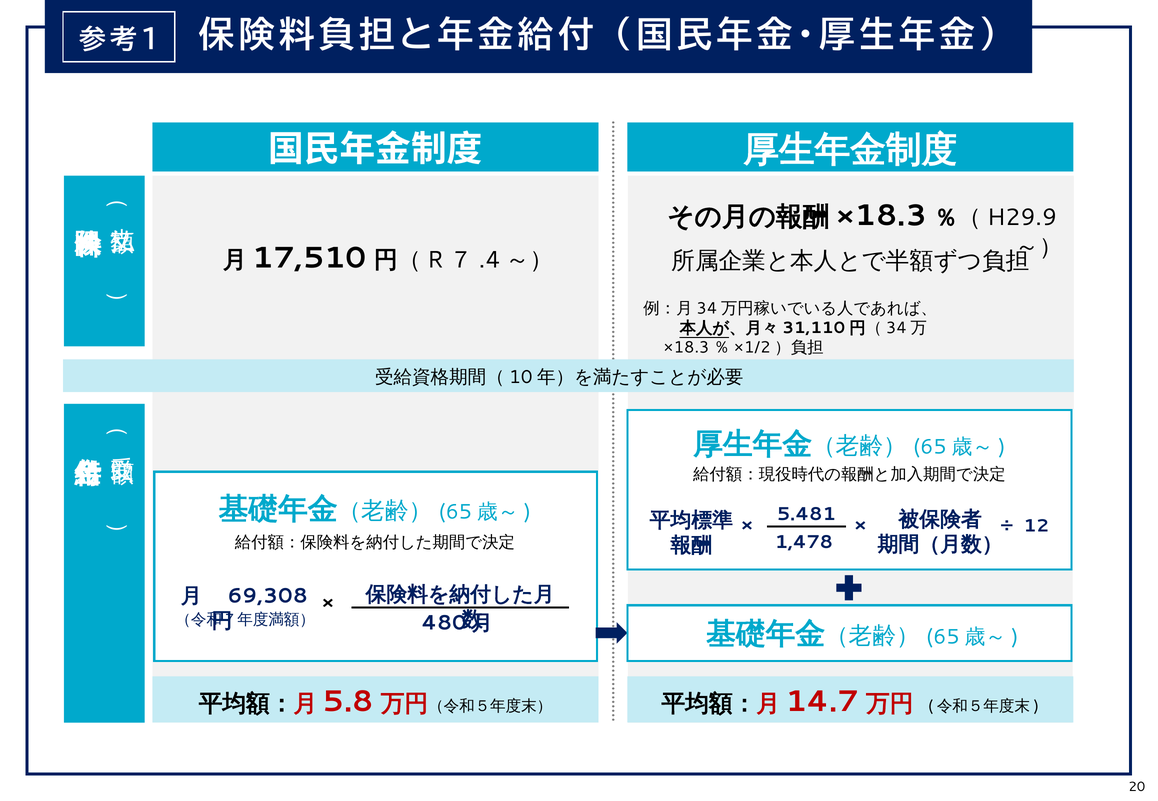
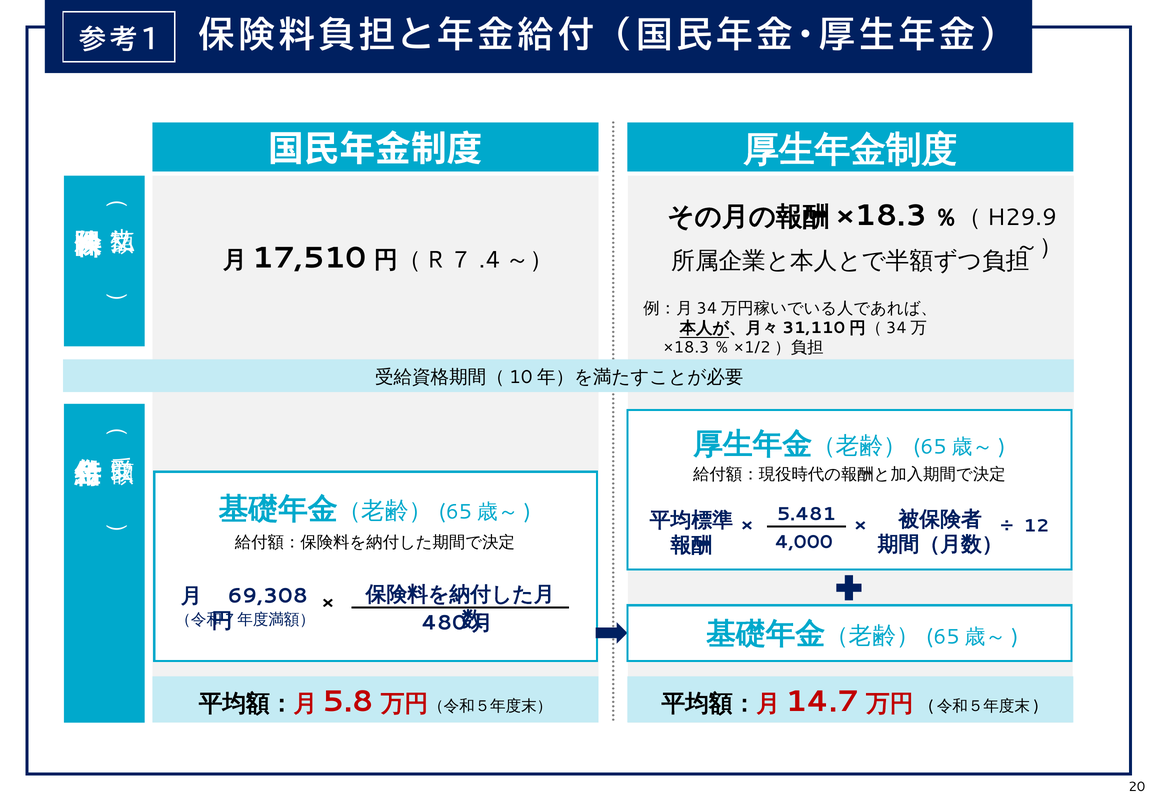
1,478: 1,478 -> 4,000
